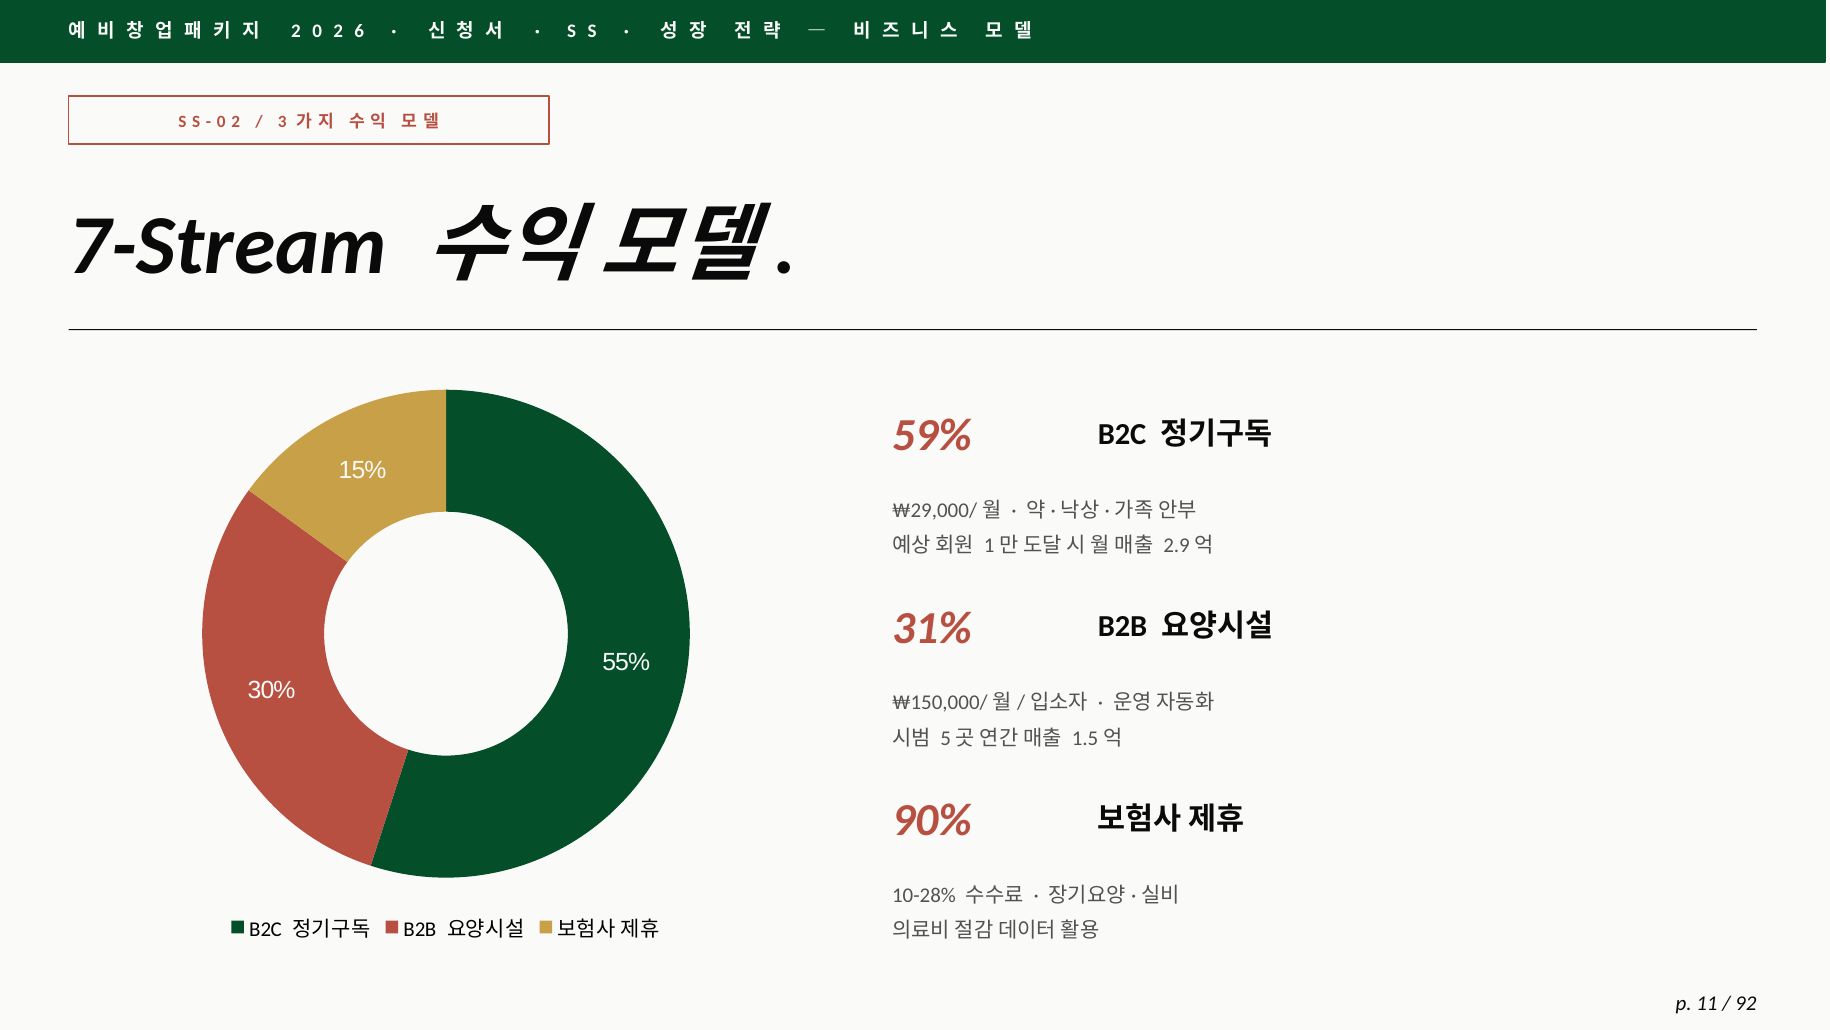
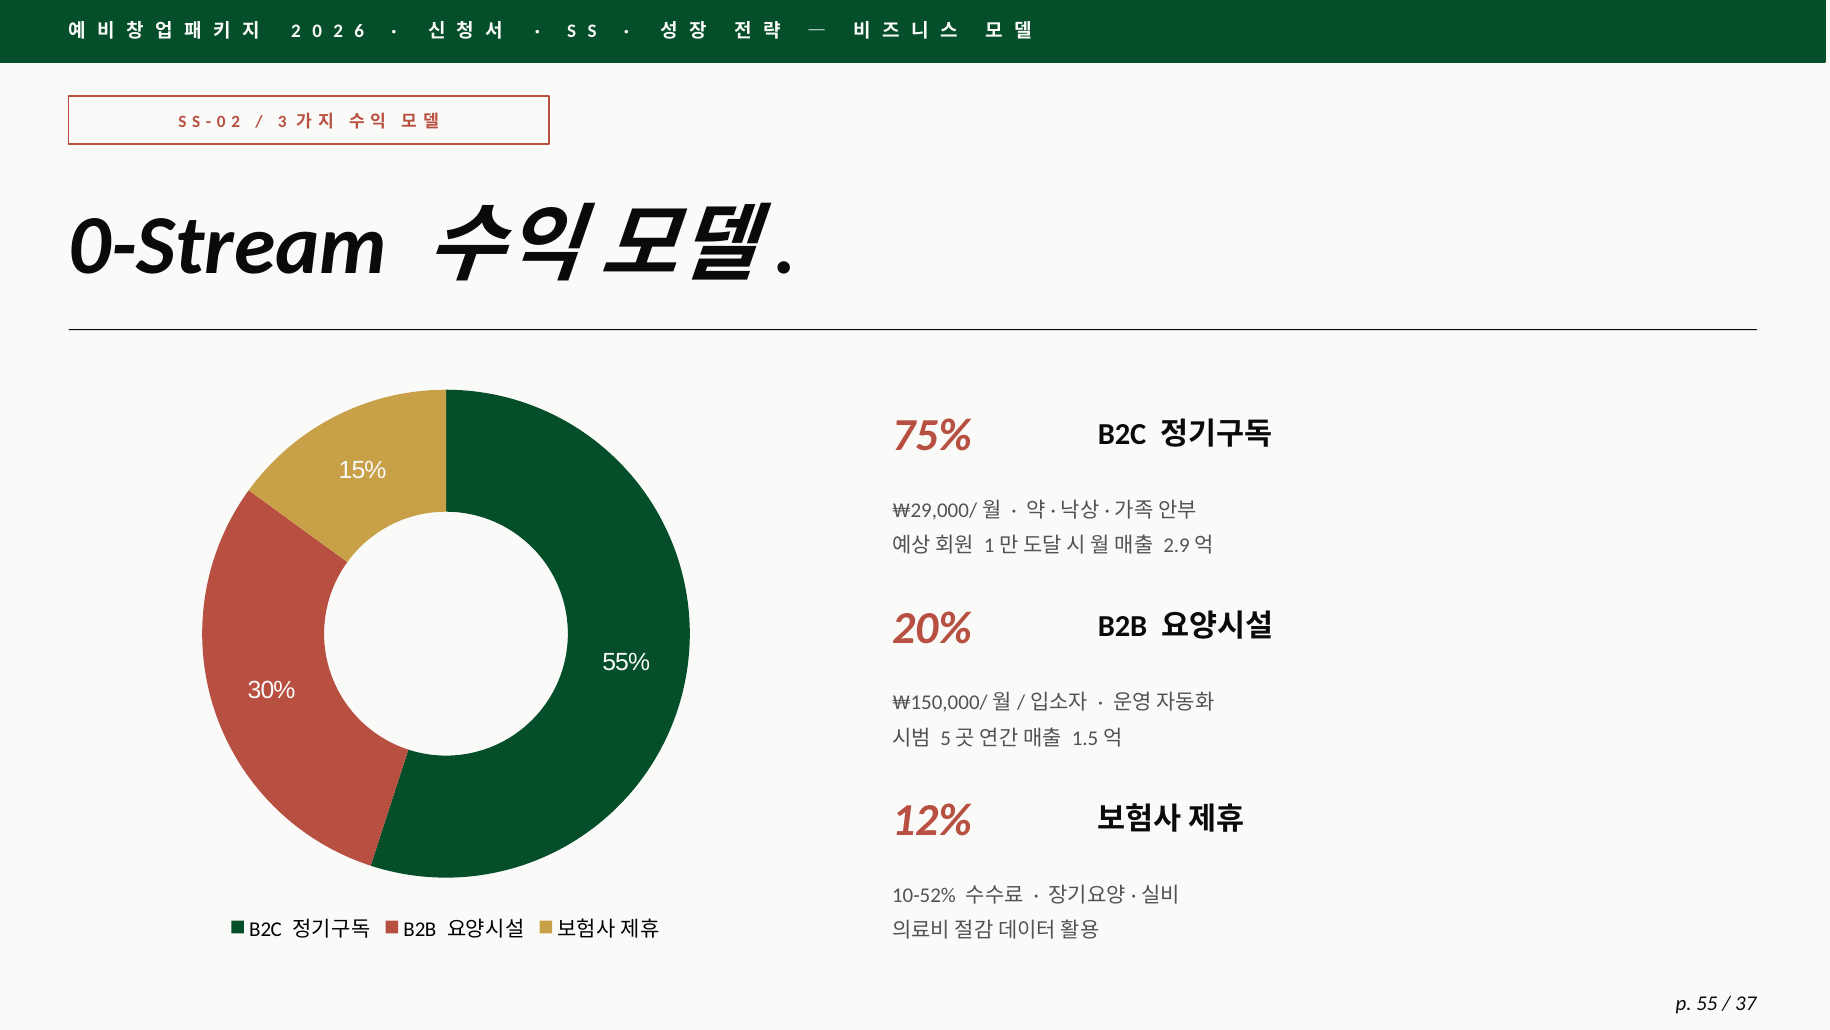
7-Stream: 7-Stream -> 0-Stream
59%: 59% -> 75%
31%: 31% -> 20%
90%: 90% -> 12%
10-28%: 10-28% -> 10-52%
11: 11 -> 55
92: 92 -> 37
